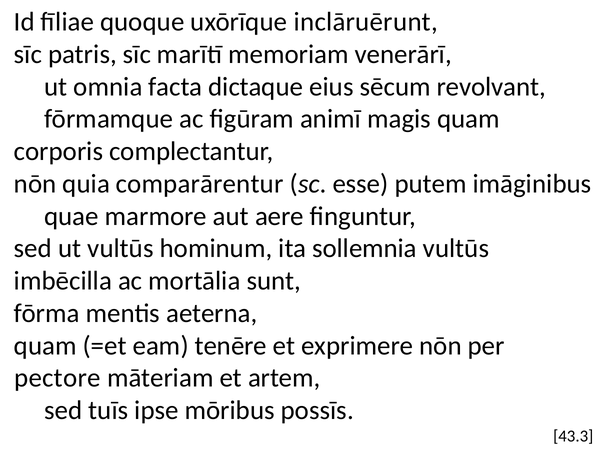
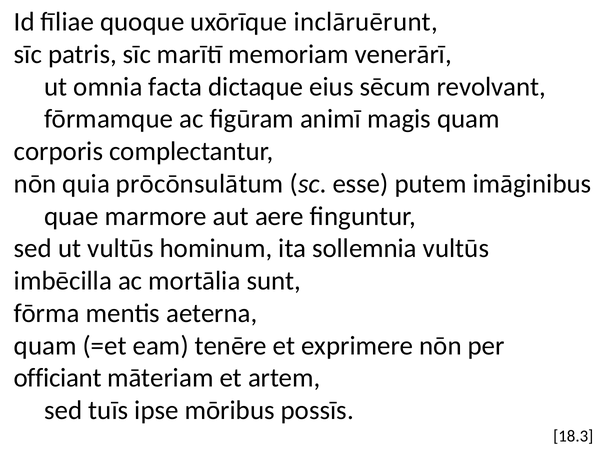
comparārentur: comparārentur -> prōcōnsulātum
pectore: pectore -> officiant
43.3: 43.3 -> 18.3
